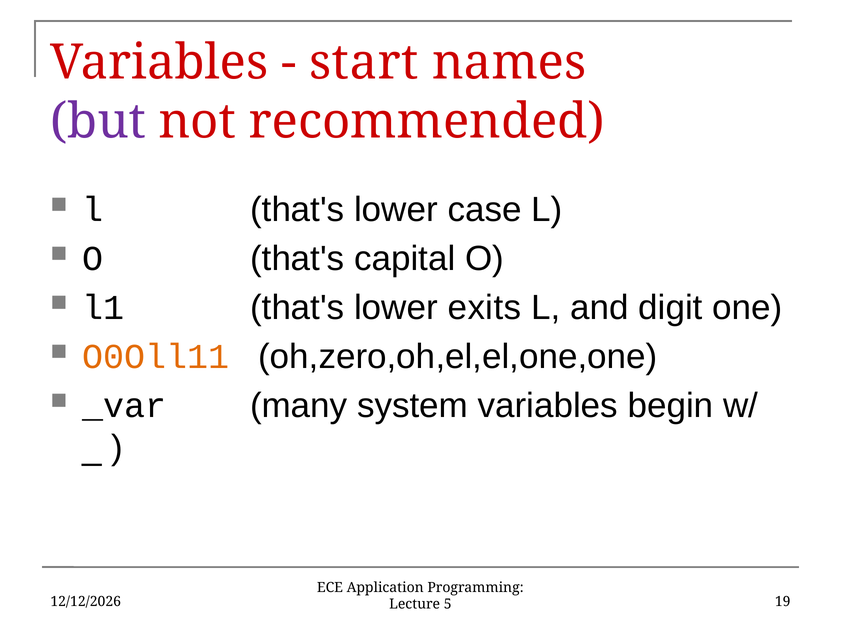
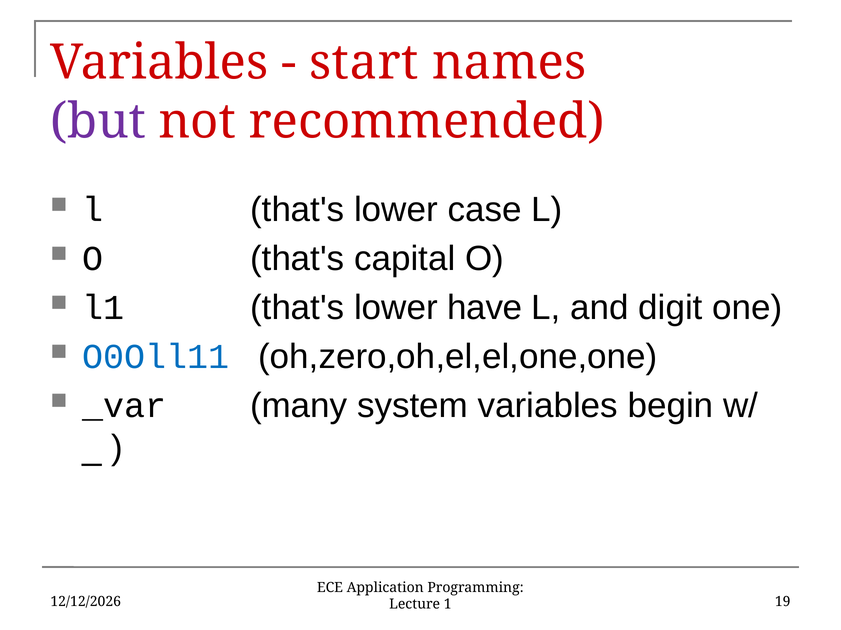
exits: exits -> have
O0Oll11 colour: orange -> blue
5: 5 -> 1
